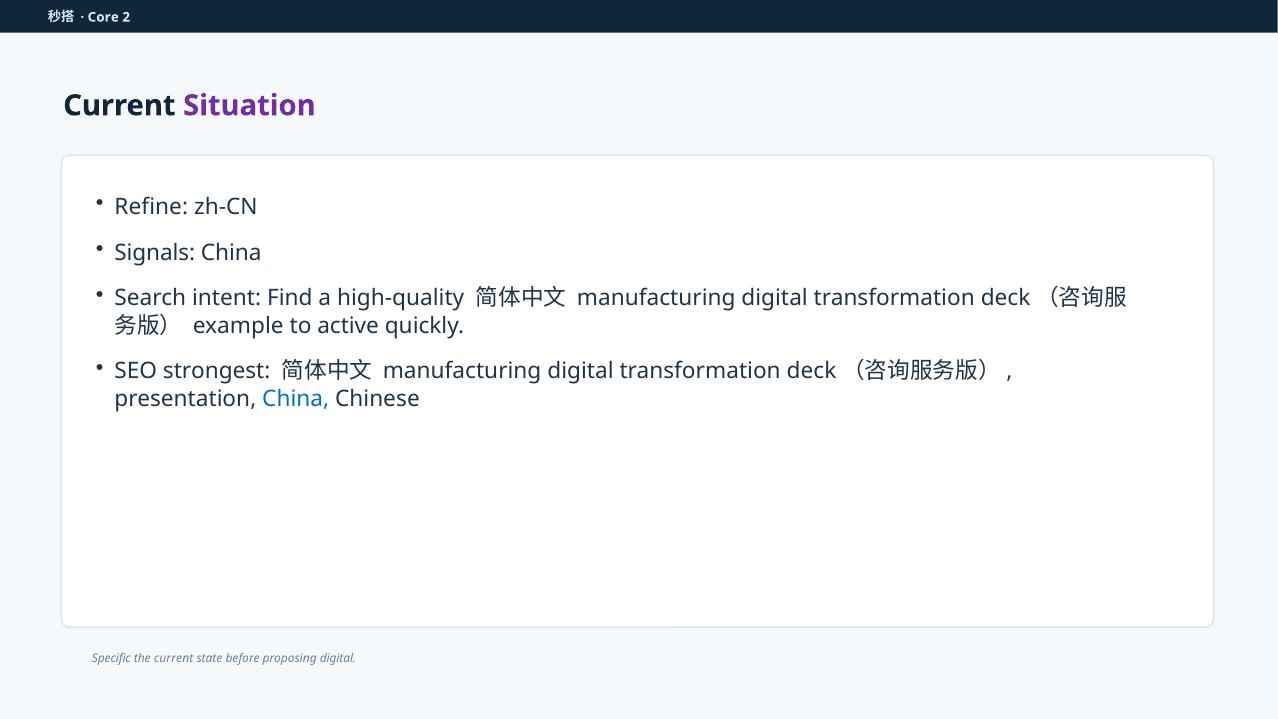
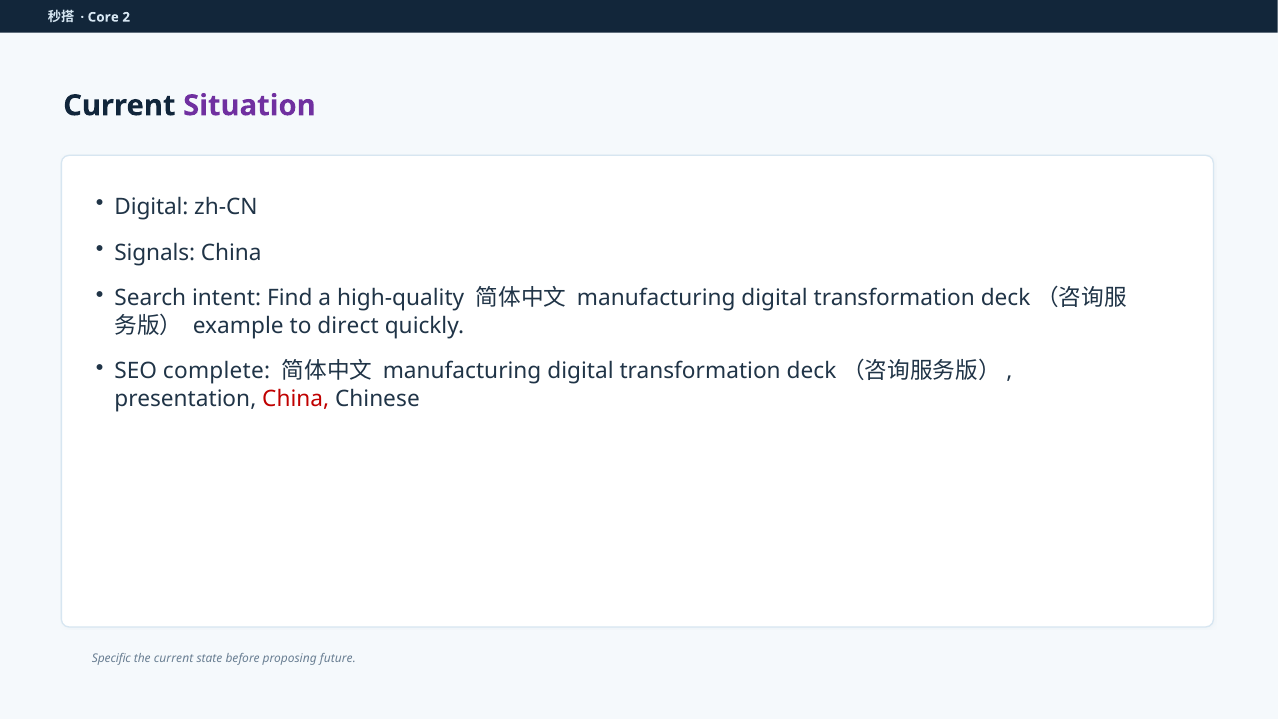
Refine at (151, 207): Refine -> Digital
active: active -> direct
strongest: strongest -> complete
China at (296, 399) colour: blue -> red
proposing digital: digital -> future
